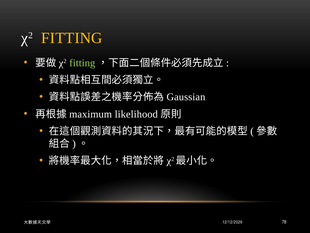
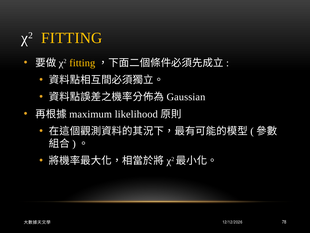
fitting at (82, 63) colour: light green -> yellow
